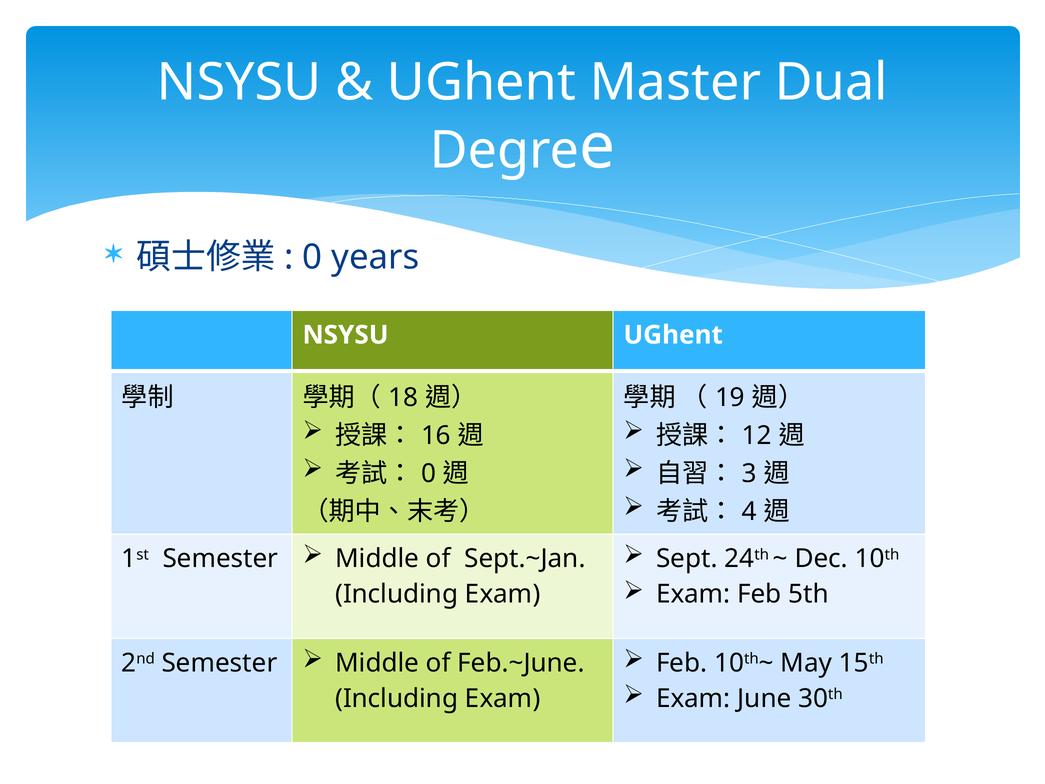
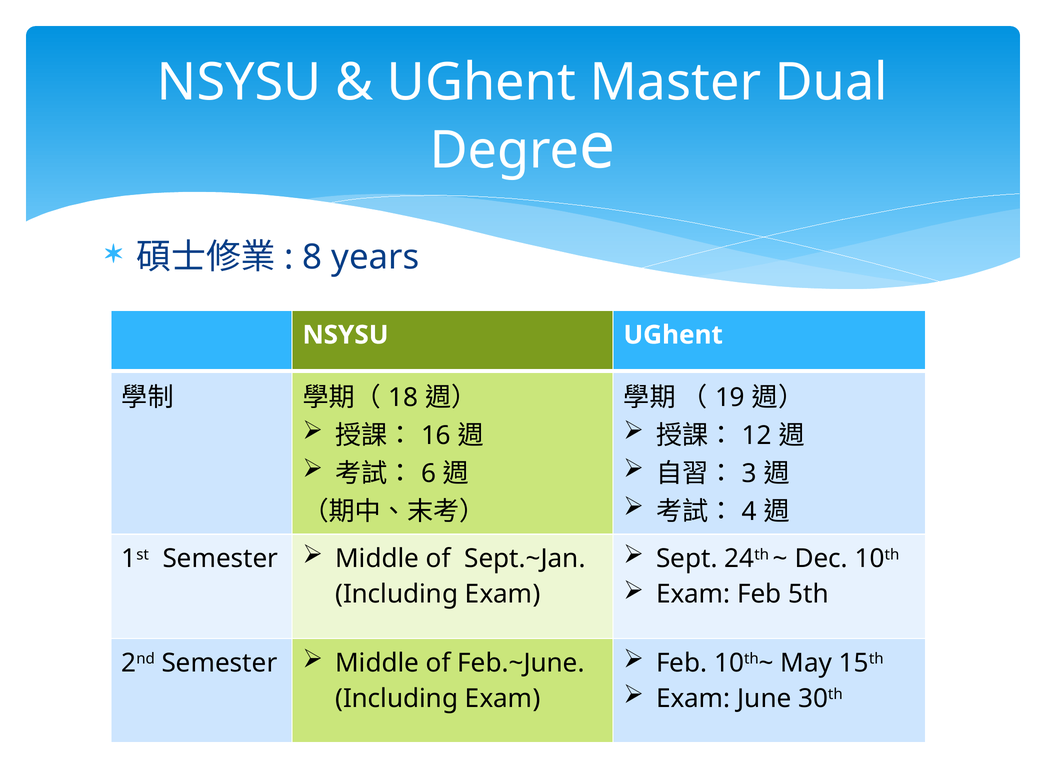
0 at (312, 257): 0 -> 8
0 at (429, 474): 0 -> 6
